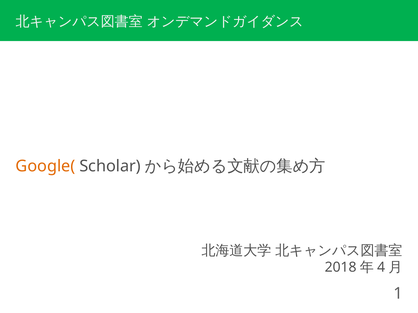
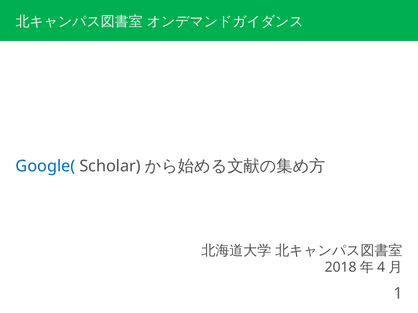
Google( colour: orange -> blue
